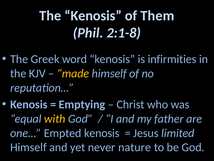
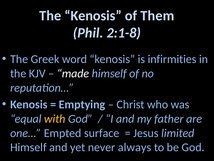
made colour: yellow -> white
Empted kenosis: kenosis -> surface
nature: nature -> always
